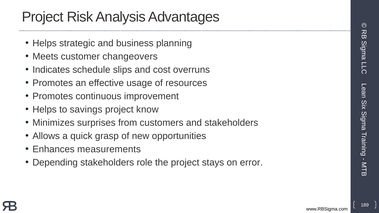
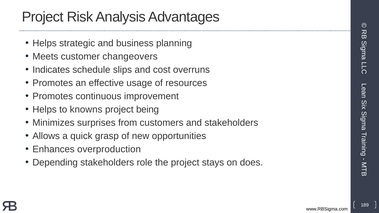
savings: savings -> knowns
know: know -> being
measurements: measurements -> overproduction
error: error -> does
